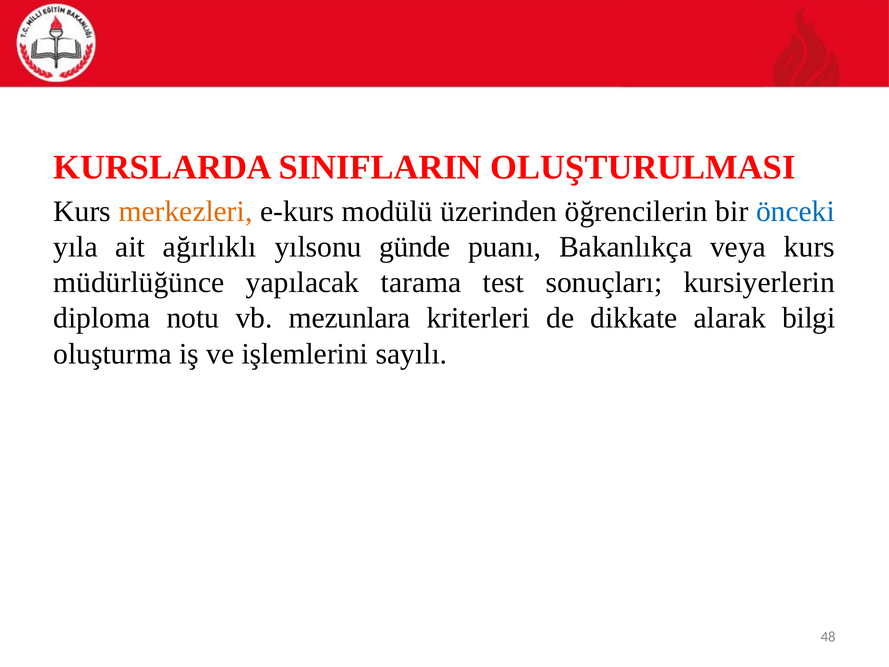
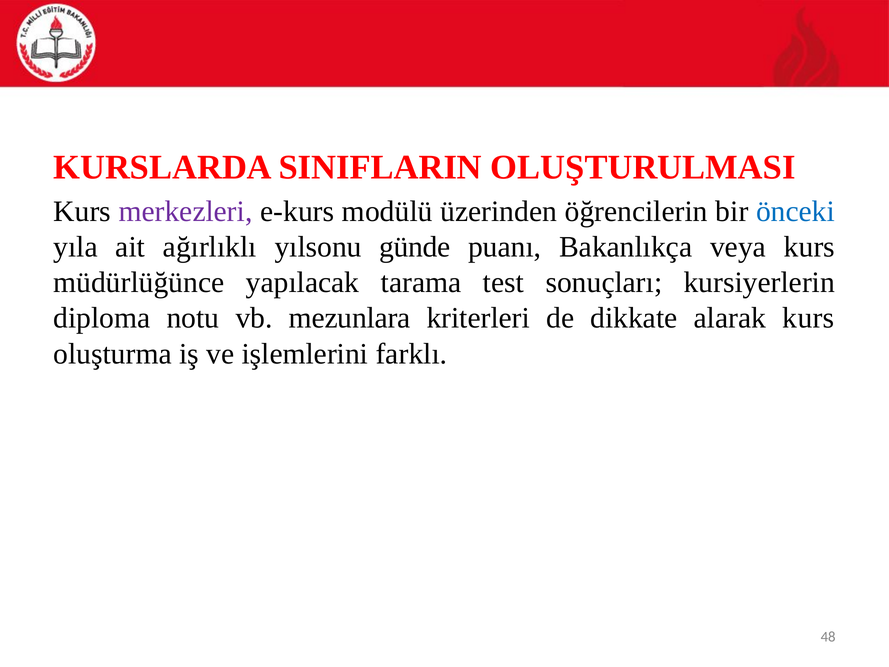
merkezleri colour: orange -> purple
alarak bilgi: bilgi -> kurs
sayılı: sayılı -> farklı
